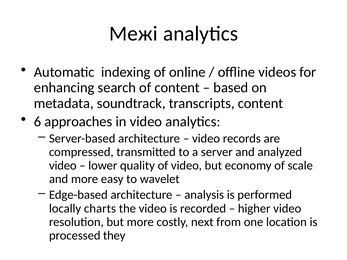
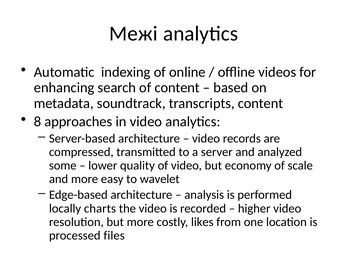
6: 6 -> 8
video at (63, 166): video -> some
next: next -> likes
they: they -> files
